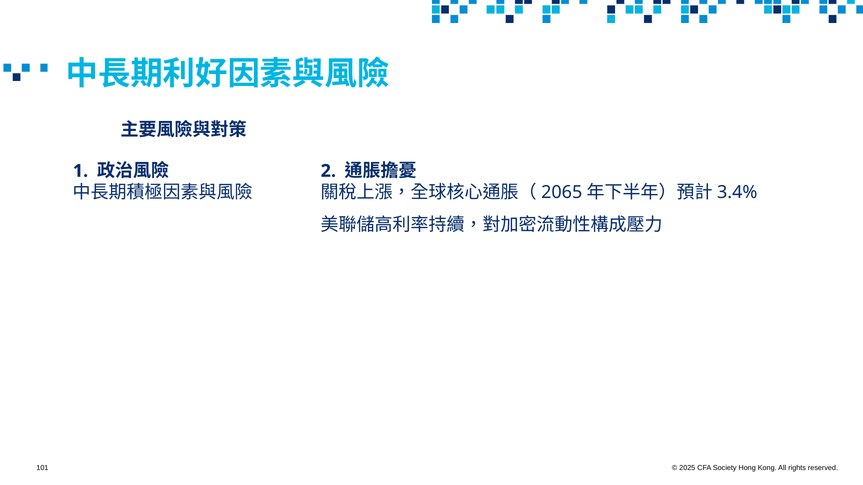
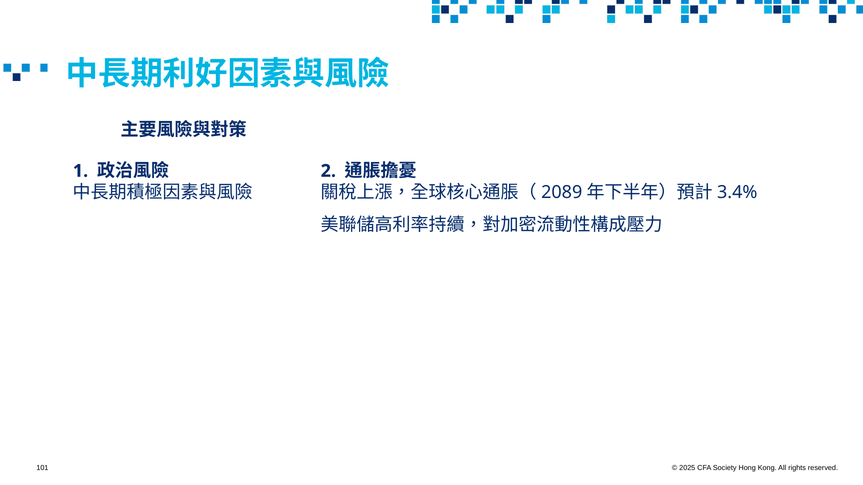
2065: 2065 -> 2089
